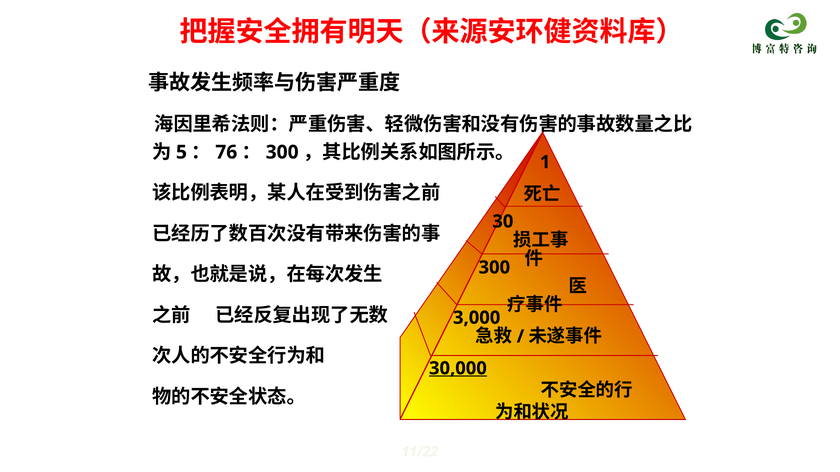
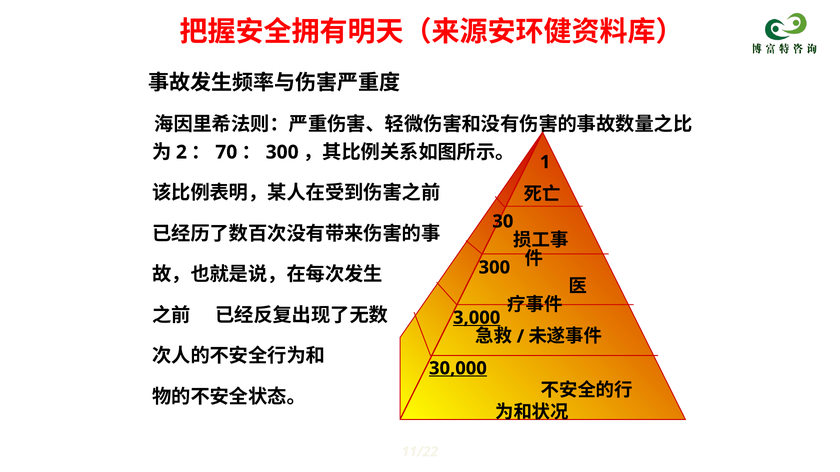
5: 5 -> 2
76: 76 -> 70
3,000 underline: none -> present
